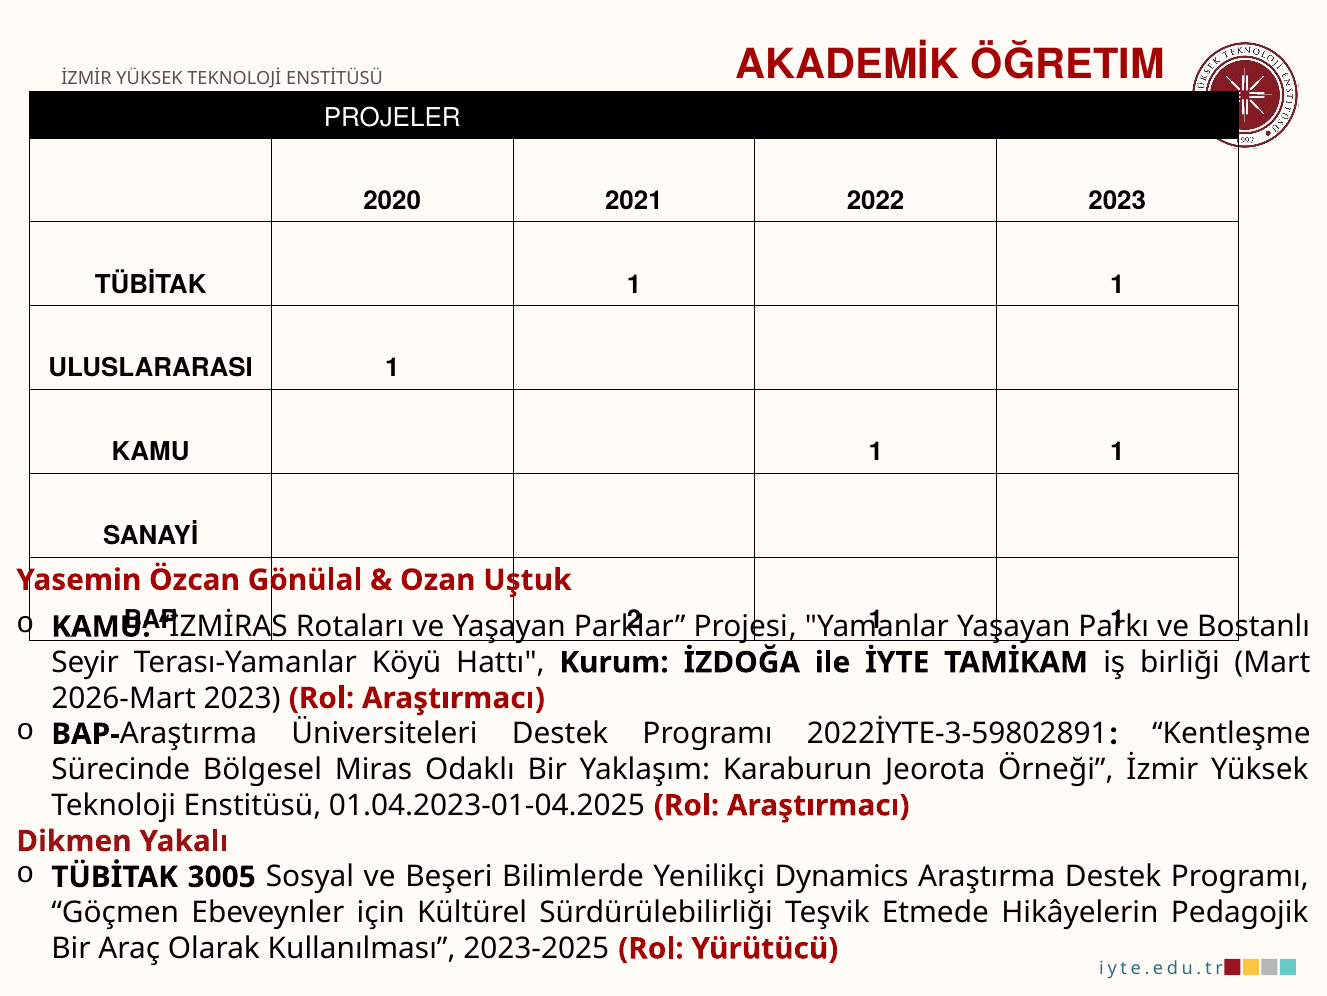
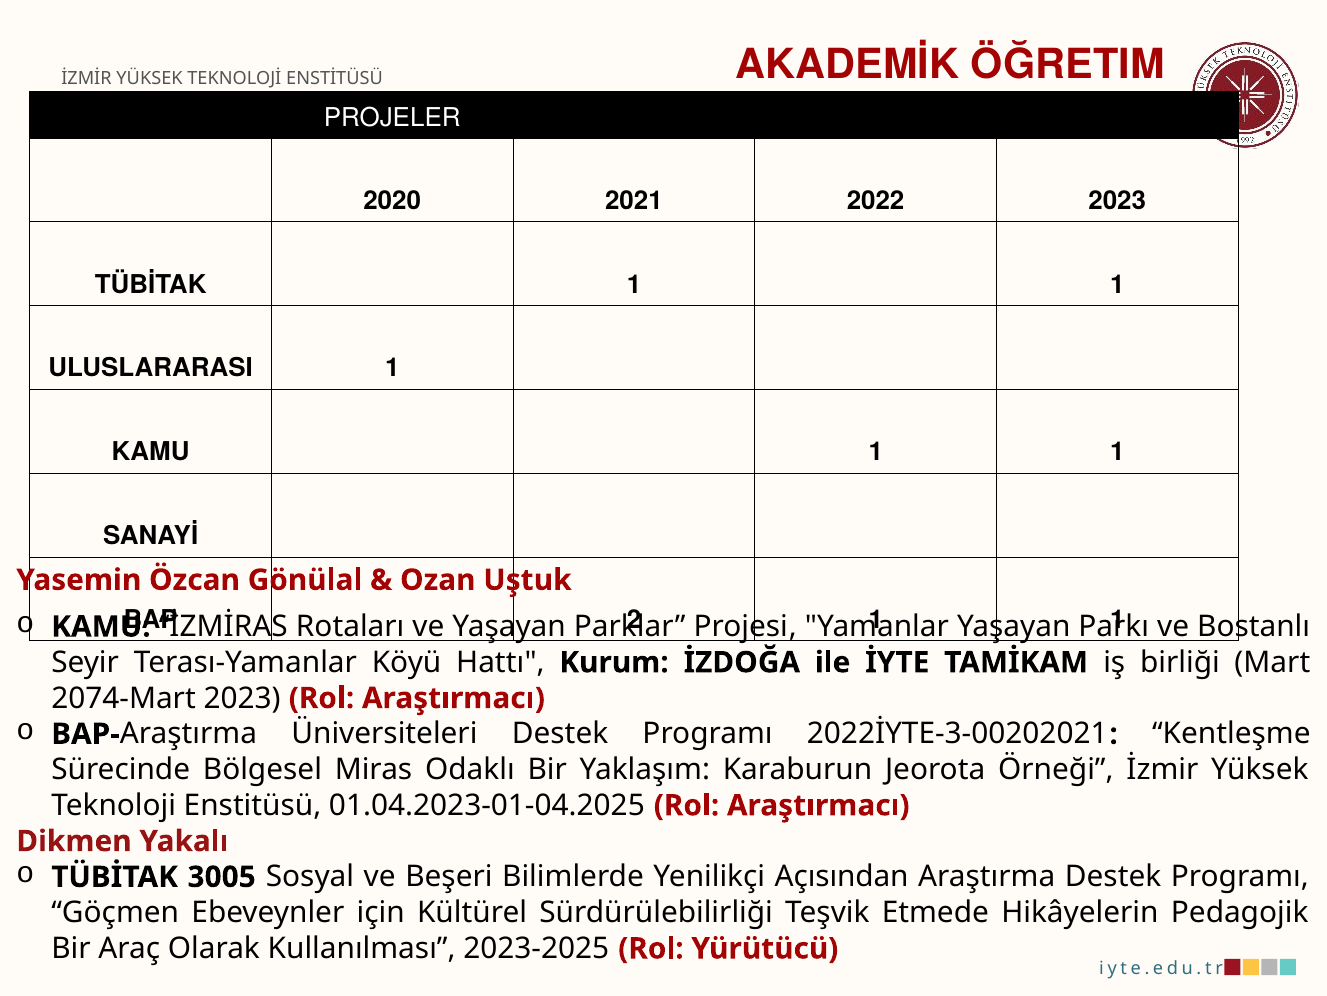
2026-Mart: 2026-Mart -> 2074-Mart
2022İYTE-3-59802891: 2022İYTE-3-59802891 -> 2022İYTE-3-00202021
Dynamics: Dynamics -> Açısından
